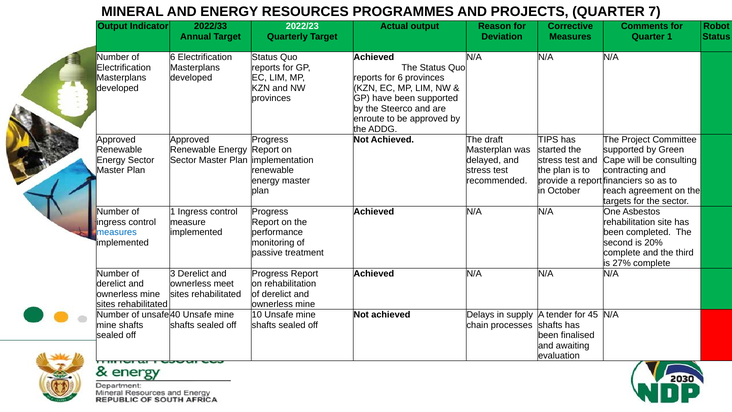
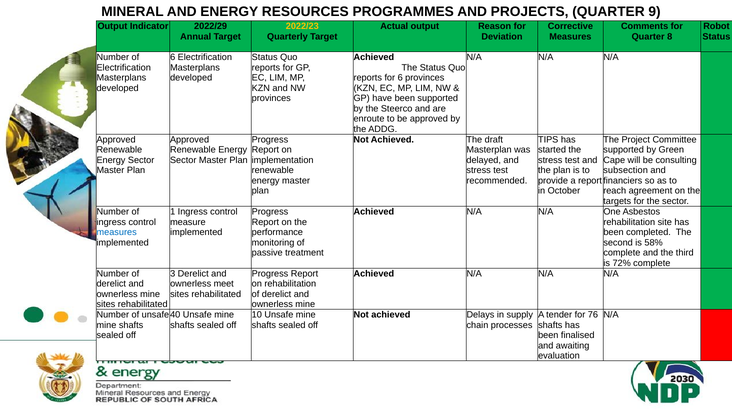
7: 7 -> 9
2022/33: 2022/33 -> 2022/29
2022/23 colour: white -> yellow
Quarter 1: 1 -> 8
contracting: contracting -> subsection
20%: 20% -> 58%
27%: 27% -> 72%
45: 45 -> 76
